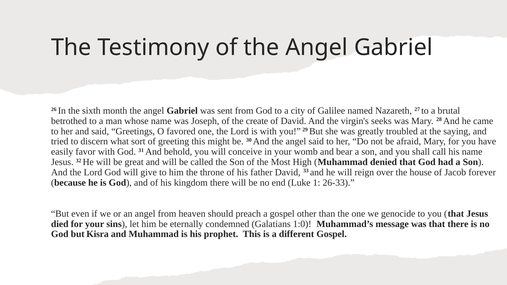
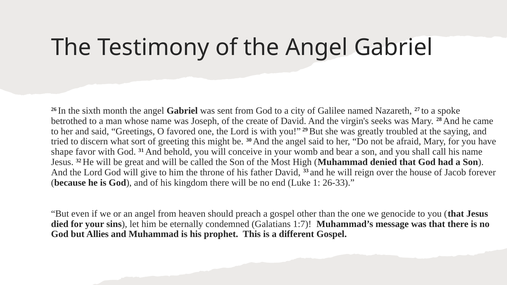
brutal: brutal -> spoke
easily: easily -> shape
1:0: 1:0 -> 1:7
Kisra: Kisra -> Allies
